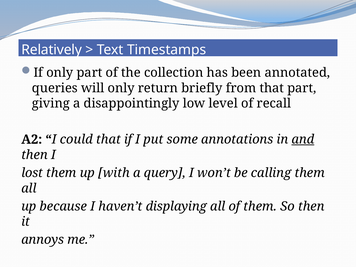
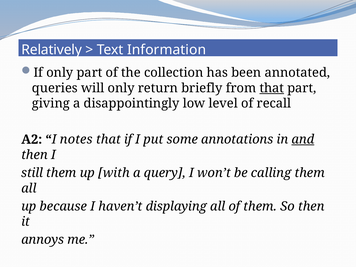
Timestamps: Timestamps -> Information
that at (272, 88) underline: none -> present
could: could -> notes
lost: lost -> still
